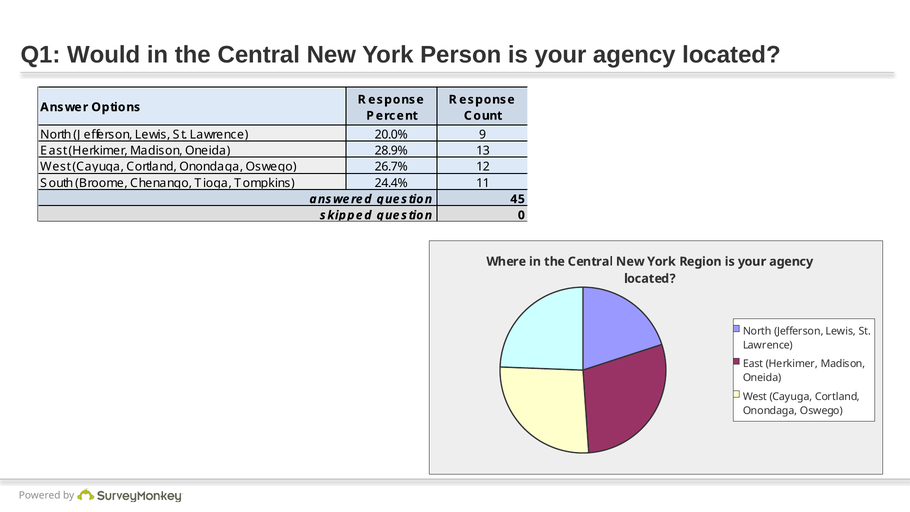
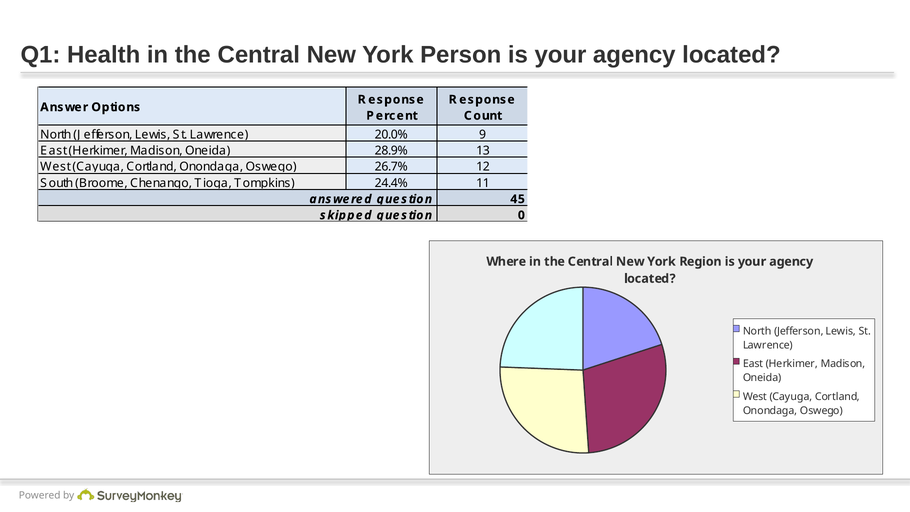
Would: Would -> Health
